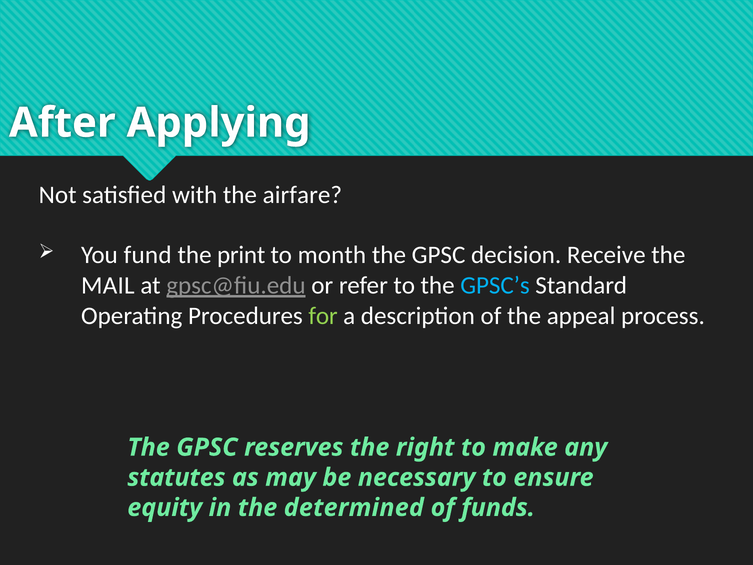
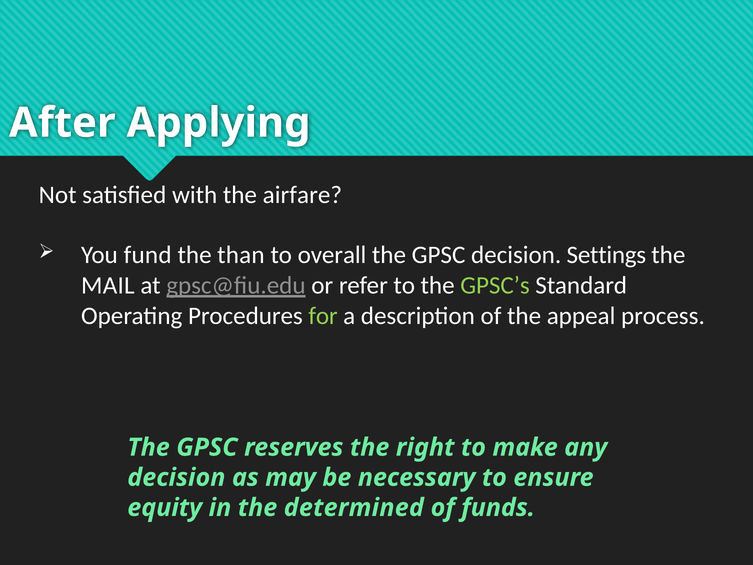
print: print -> than
month: month -> overall
Receive: Receive -> Settings
GPSC’s colour: light blue -> light green
statutes at (176, 477): statutes -> decision
